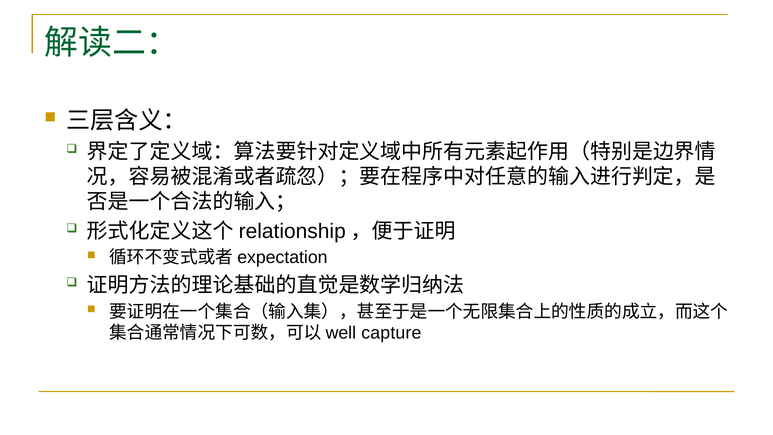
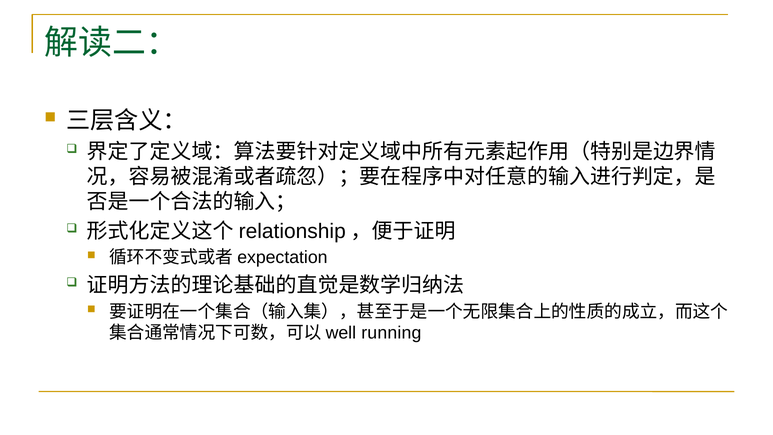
capture: capture -> running
